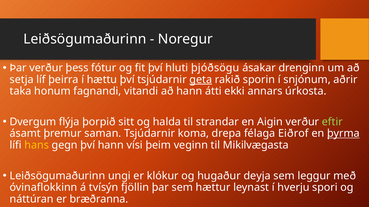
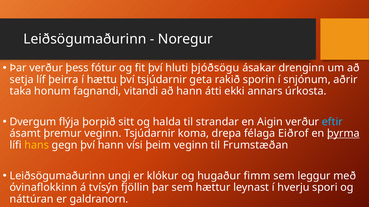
geta underline: present -> none
eftir colour: light green -> light blue
þremur saman: saman -> veginn
Mikilvægasta: Mikilvægasta -> Frumstæðan
deyja: deyja -> fimm
bræðranna: bræðranna -> galdranorn
